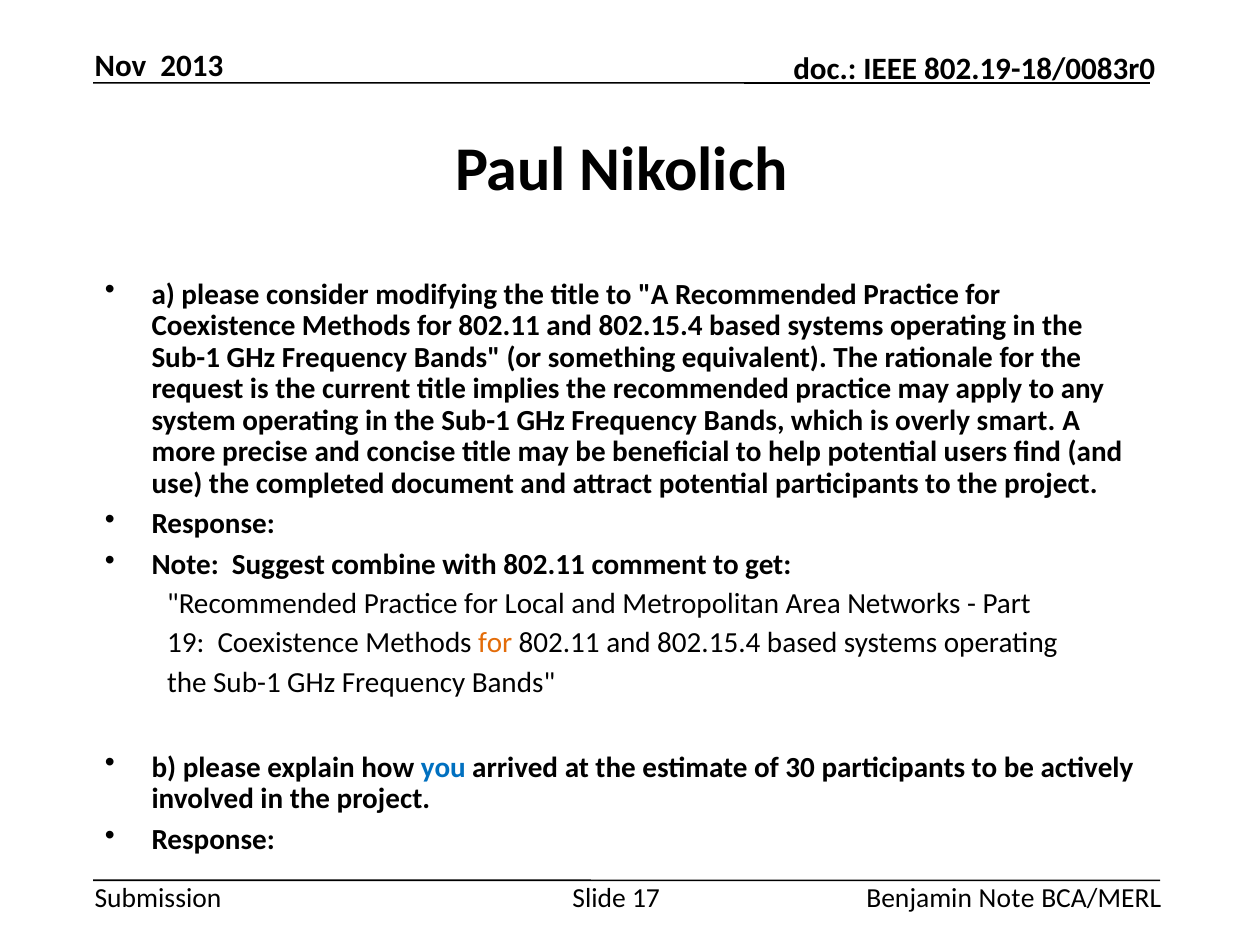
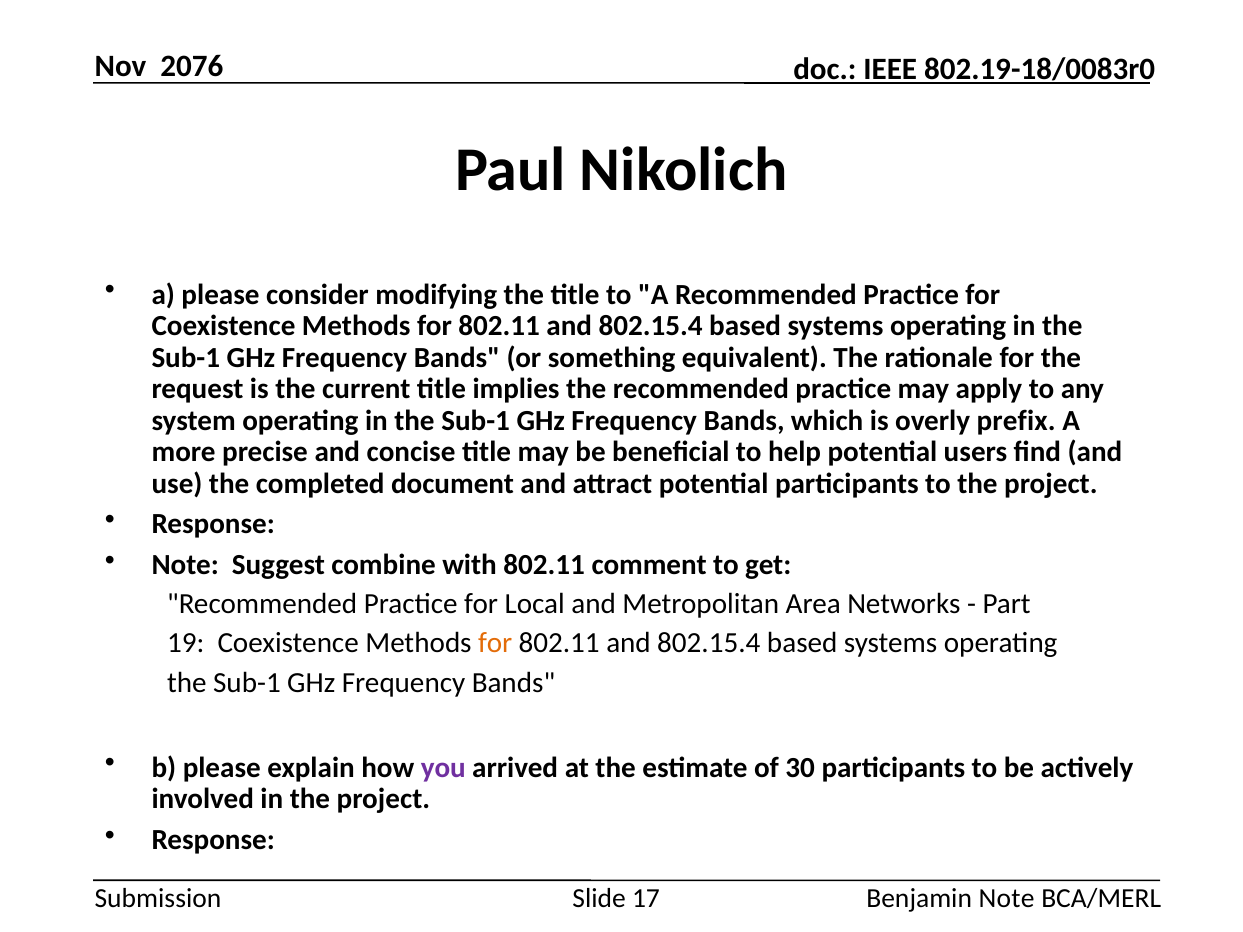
2013: 2013 -> 2076
smart: smart -> prefix
you colour: blue -> purple
